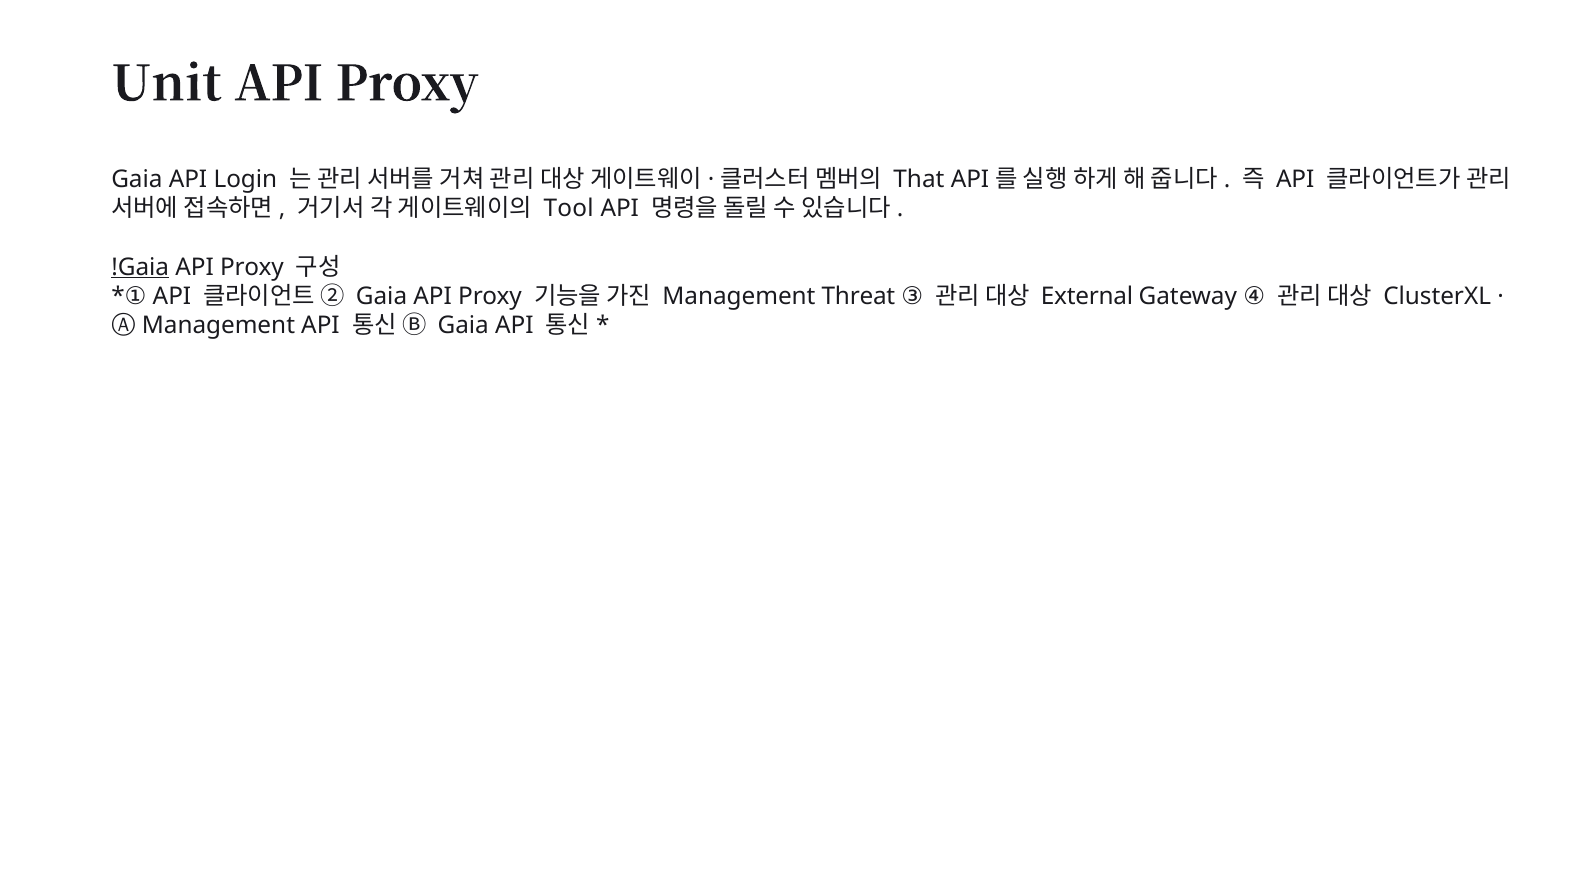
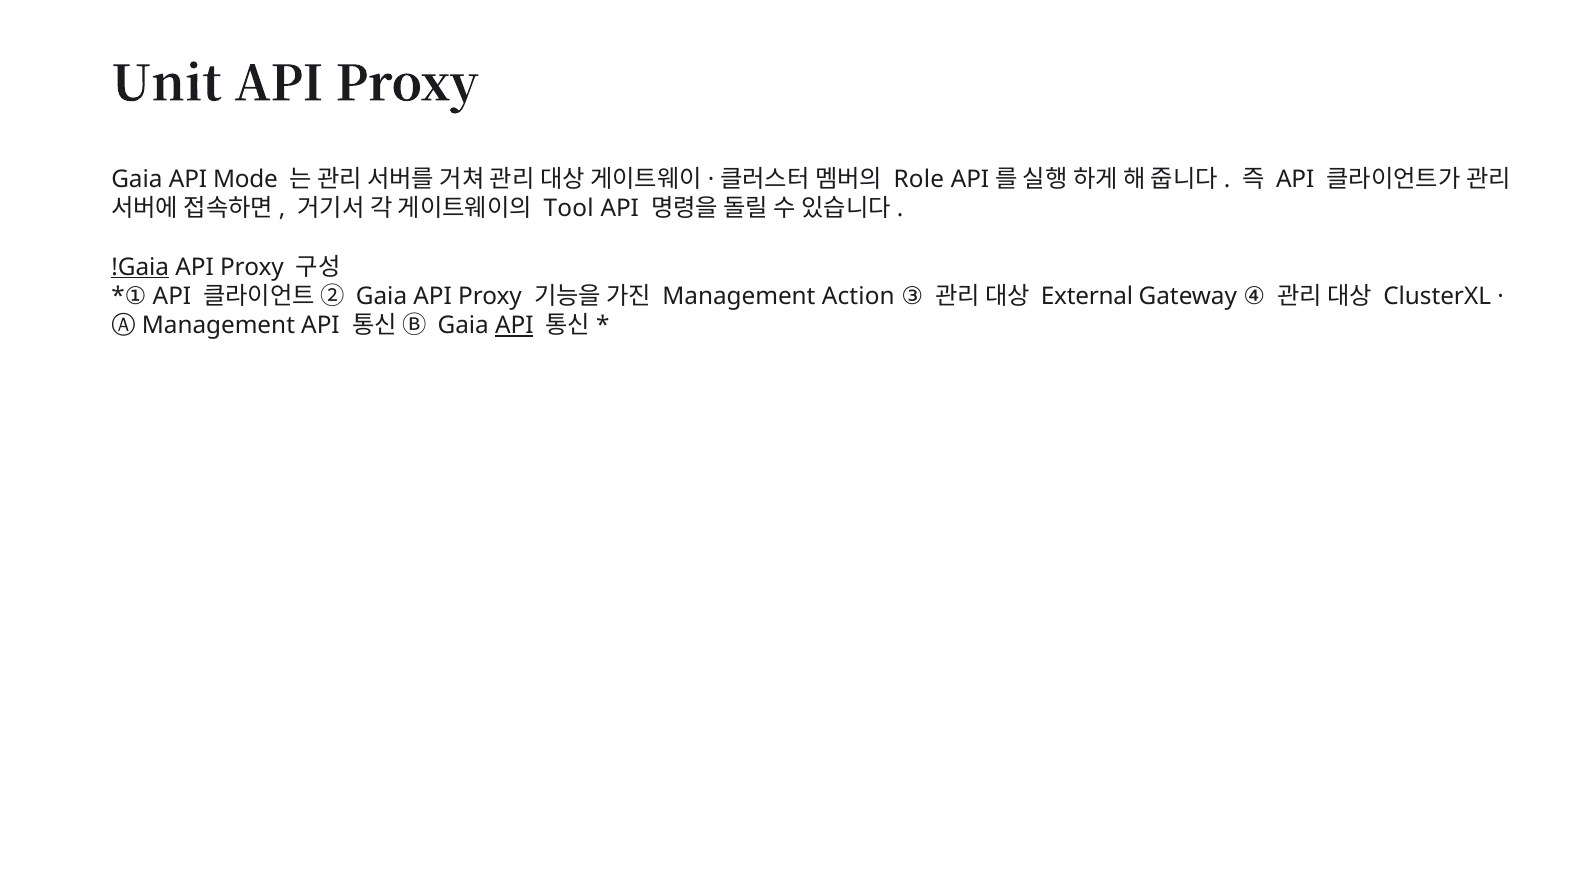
Login: Login -> Mode
That: That -> Role
Threat: Threat -> Action
API at (514, 325) underline: none -> present
